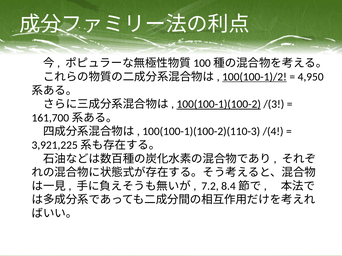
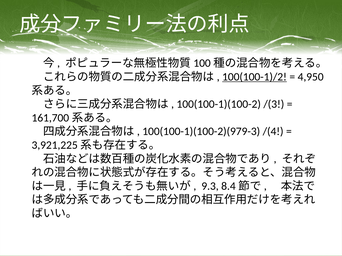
100(100-1)(100-2 underline: present -> none
100(100-1)(100-2)(110-3: 100(100-1)(100-2)(110-3 -> 100(100-1)(100-2)(979-3
7.2: 7.2 -> 9.3
